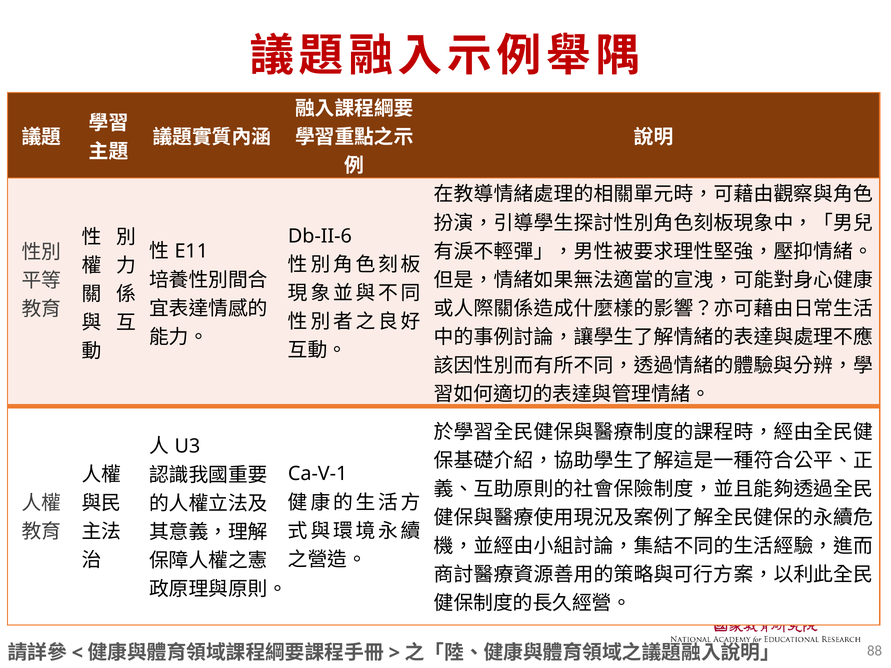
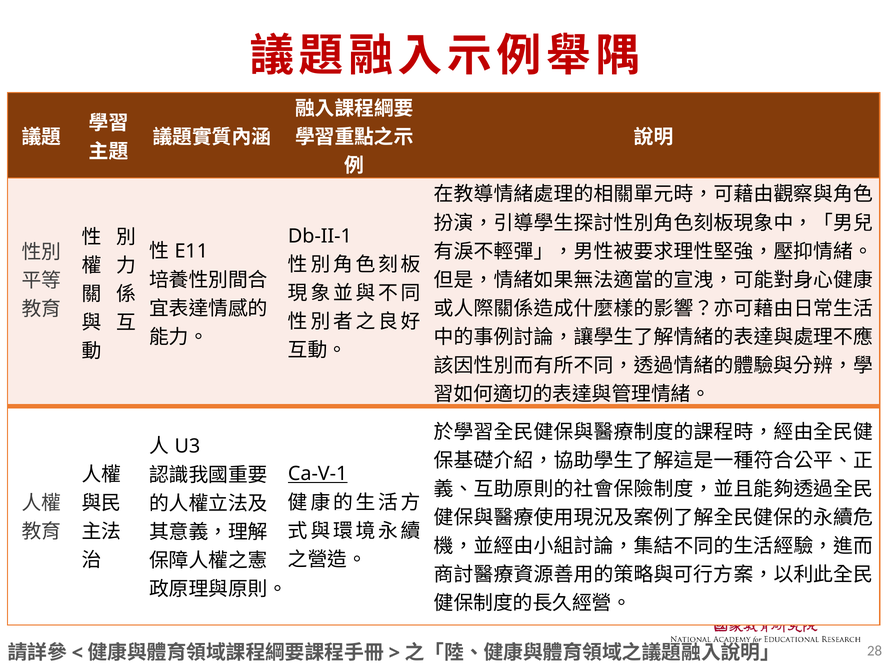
Db-II-6: Db-II-6 -> Db-II-1
Ca-V-1 underline: none -> present
88: 88 -> 28
